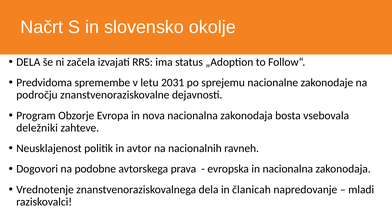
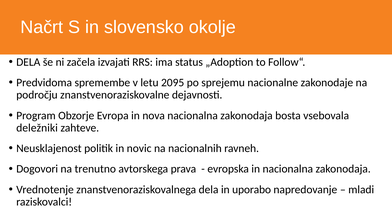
2031: 2031 -> 2095
avtor: avtor -> novic
podobne: podobne -> trenutno
članicah: članicah -> uporabo
